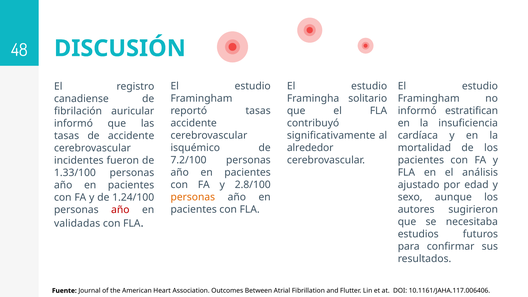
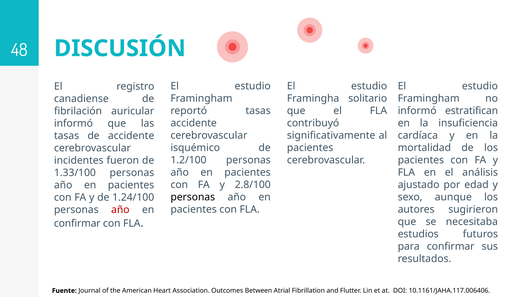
alrededor at (310, 148): alrededor -> pacientes
7.2/100: 7.2/100 -> 1.2/100
personas at (193, 197) colour: orange -> black
validadas at (77, 223): validadas -> confirmar
